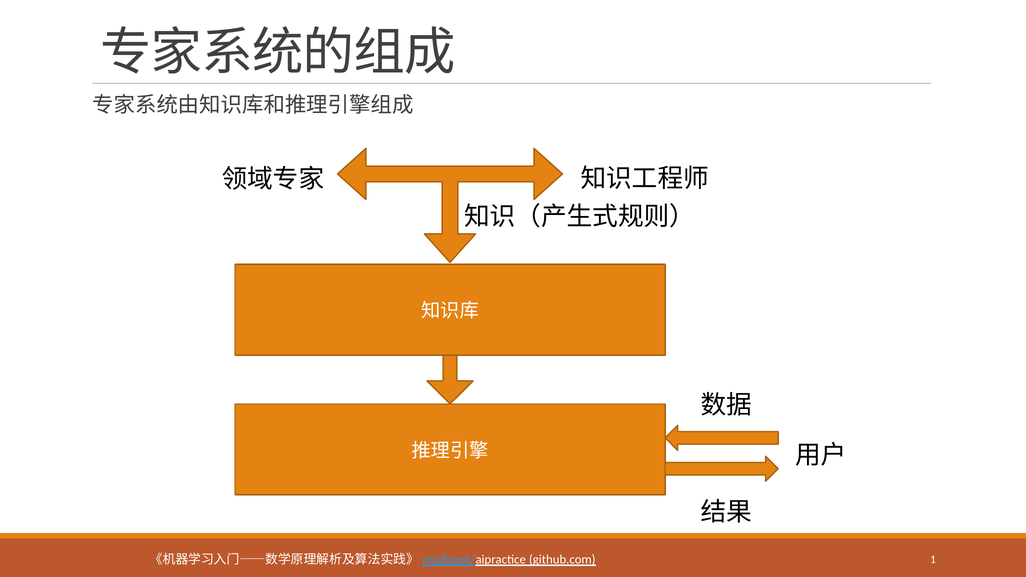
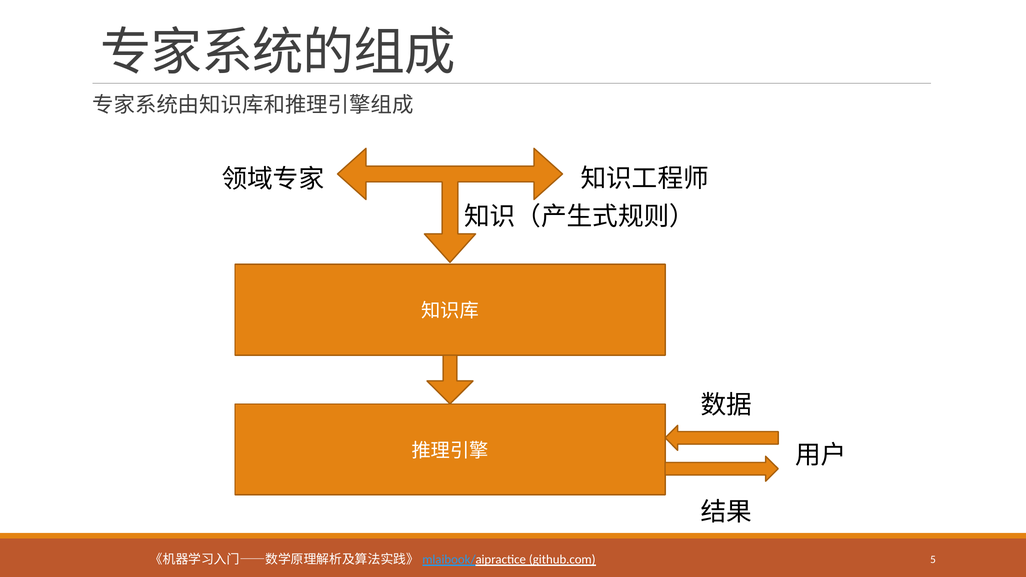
1: 1 -> 5
